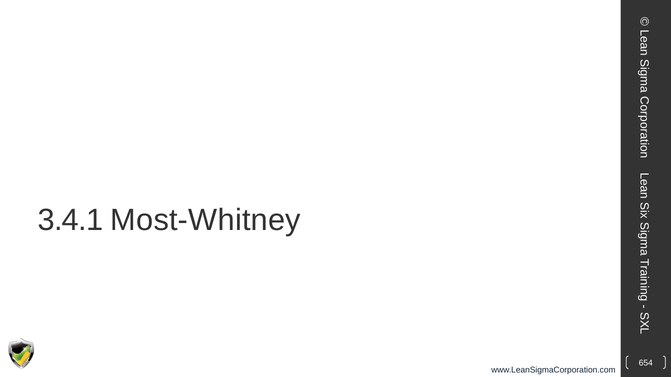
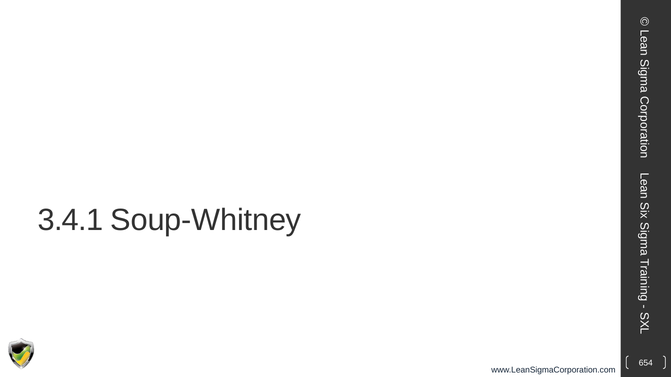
Most-Whitney: Most-Whitney -> Soup-Whitney
